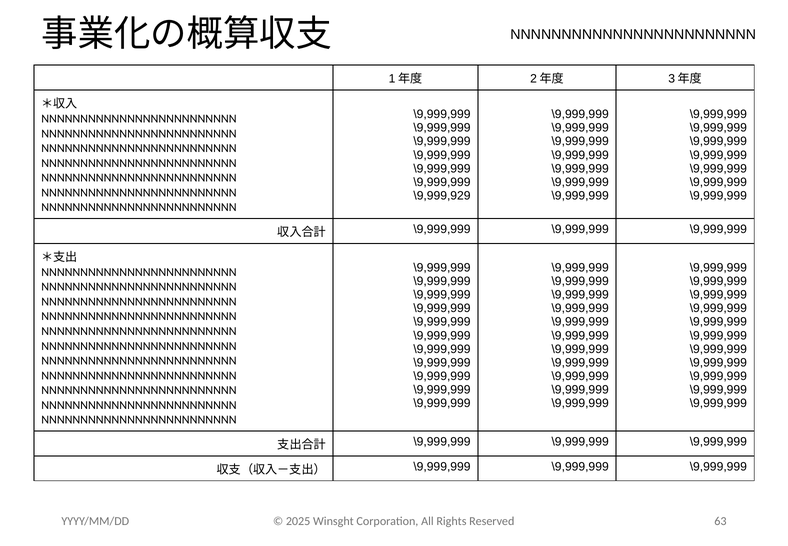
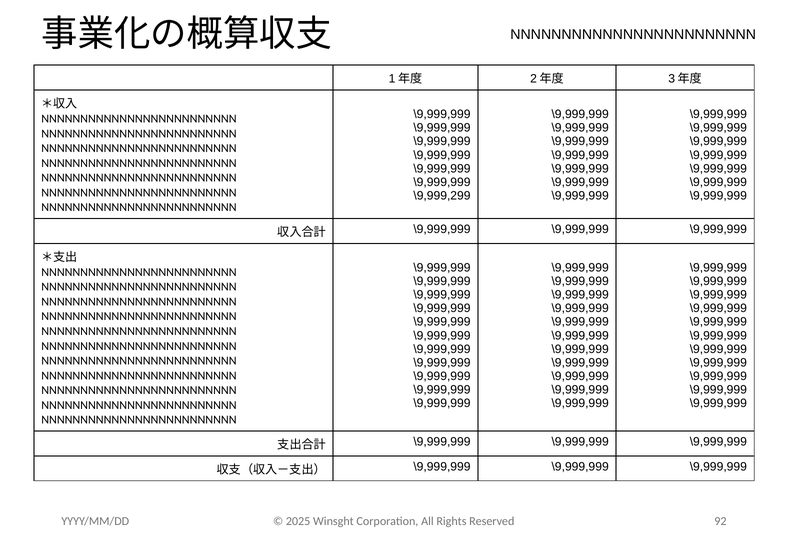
\9,999,929: \9,999,929 -> \9,999,299
63: 63 -> 92
